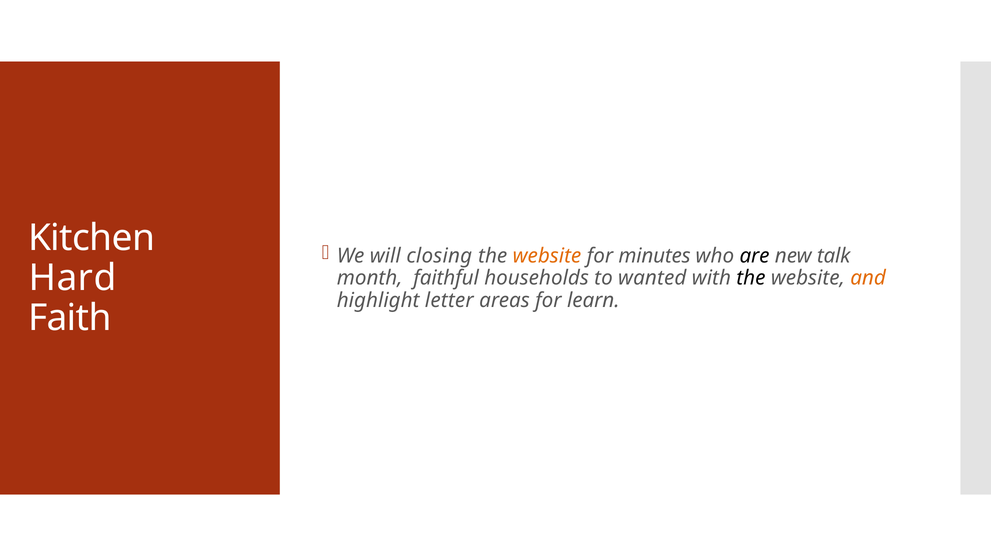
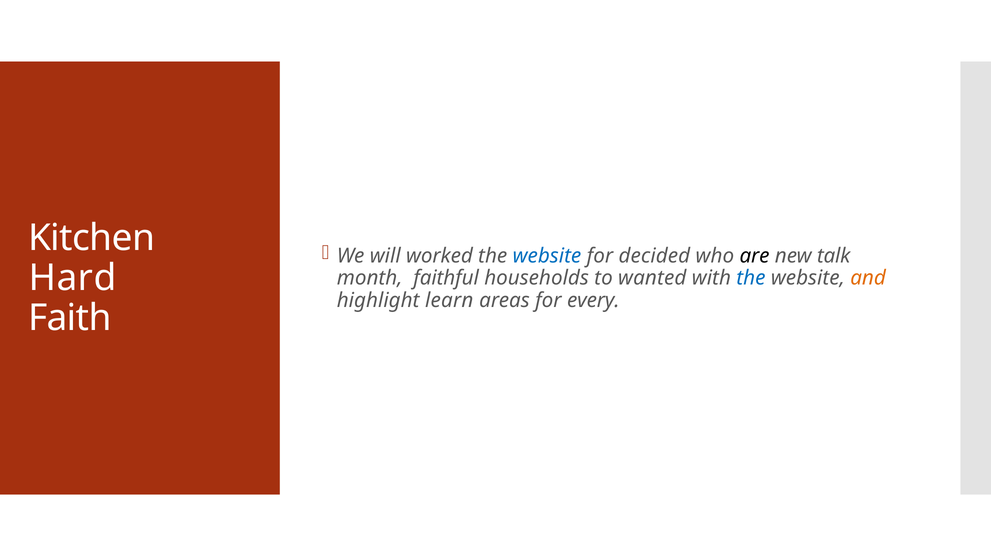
closing: closing -> worked
website at (547, 256) colour: orange -> blue
minutes: minutes -> decided
the at (751, 278) colour: black -> blue
letter: letter -> learn
learn: learn -> every
